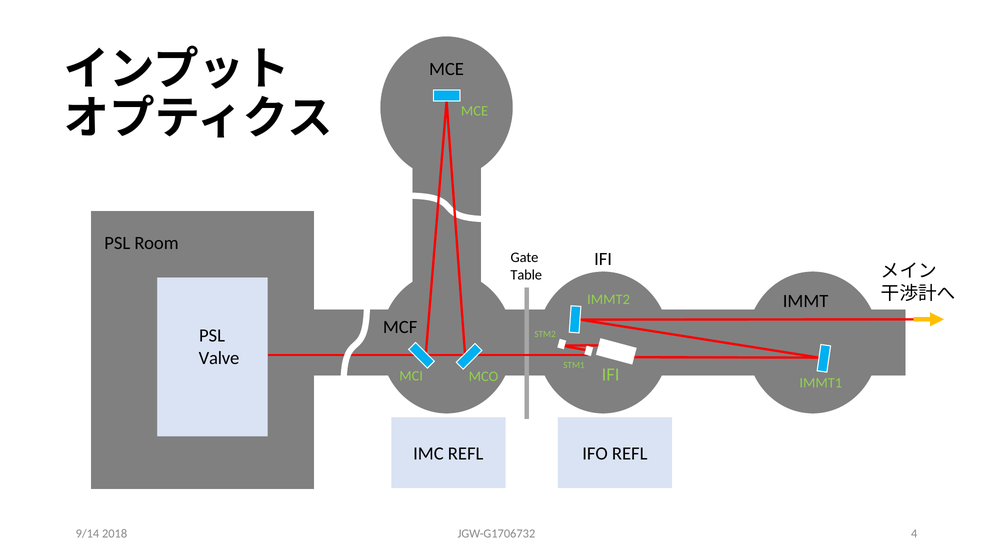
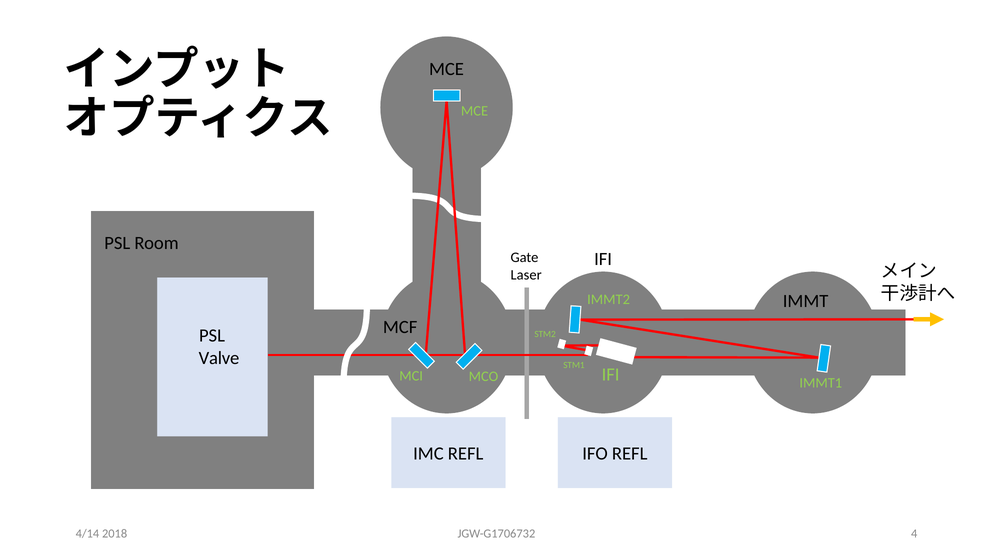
Table: Table -> Laser
9/14: 9/14 -> 4/14
